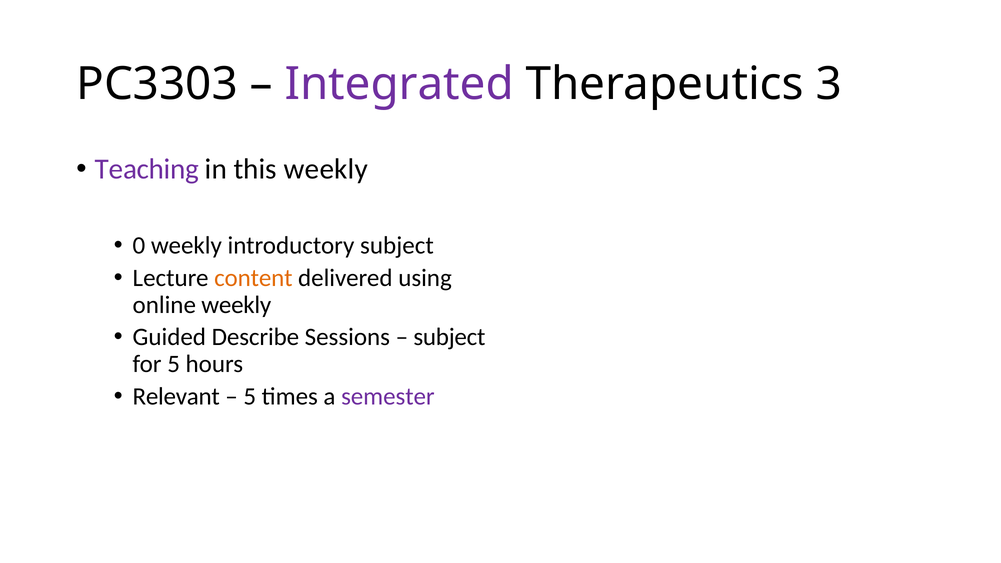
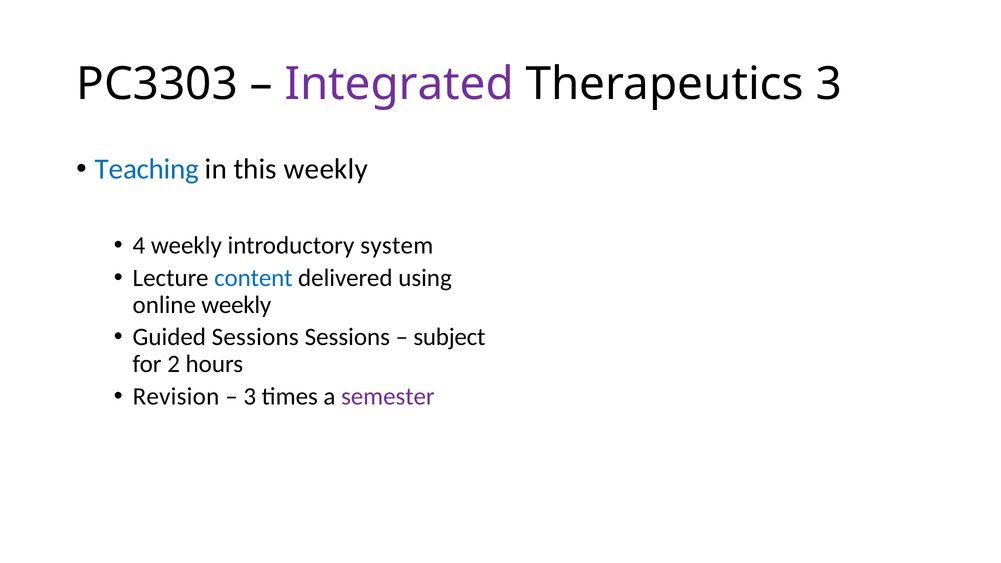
Teaching colour: purple -> blue
0: 0 -> 4
introductory subject: subject -> system
content colour: orange -> blue
Guided Describe: Describe -> Sessions
for 5: 5 -> 2
Relevant: Relevant -> Revision
5 at (250, 396): 5 -> 3
